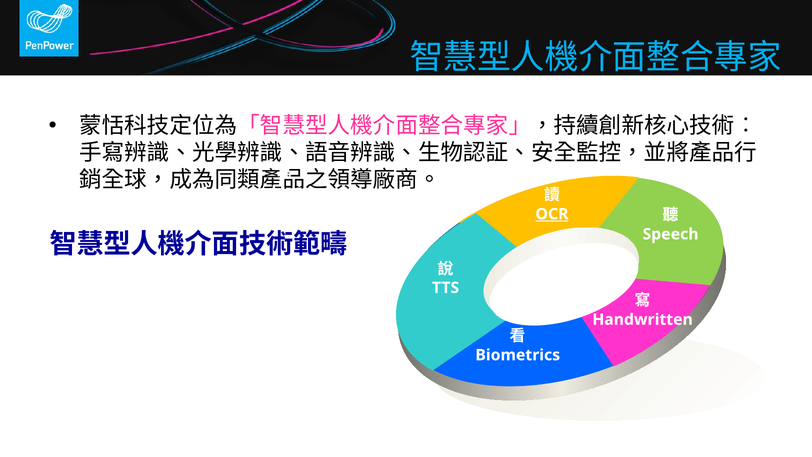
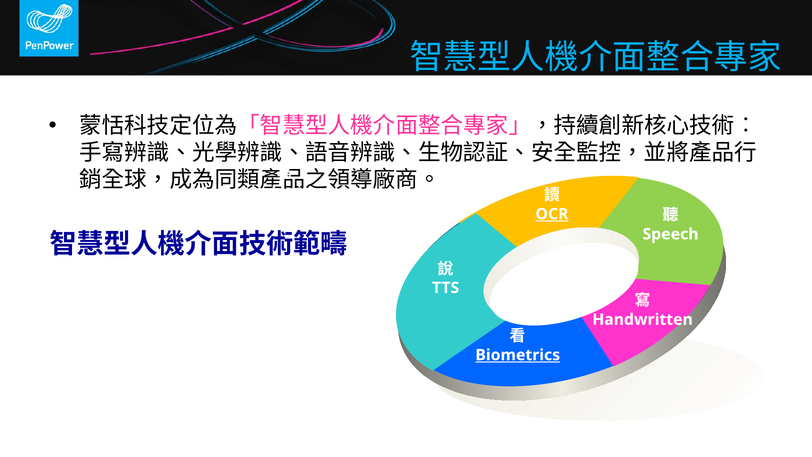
Biometrics underline: none -> present
